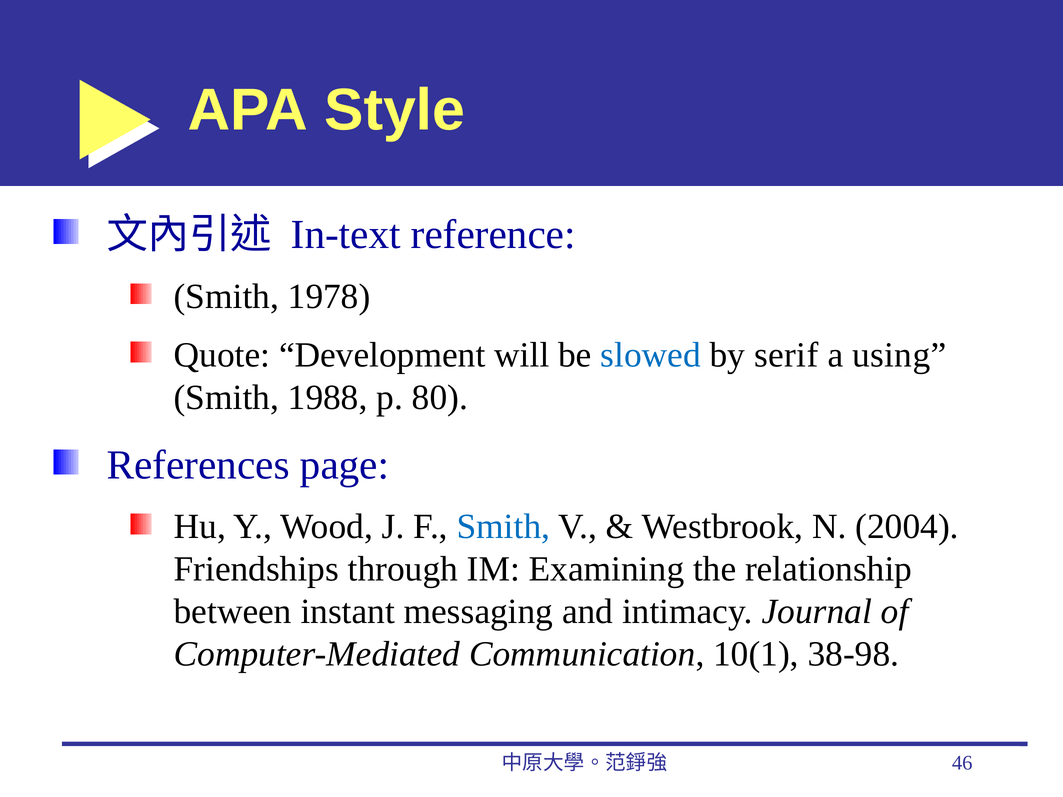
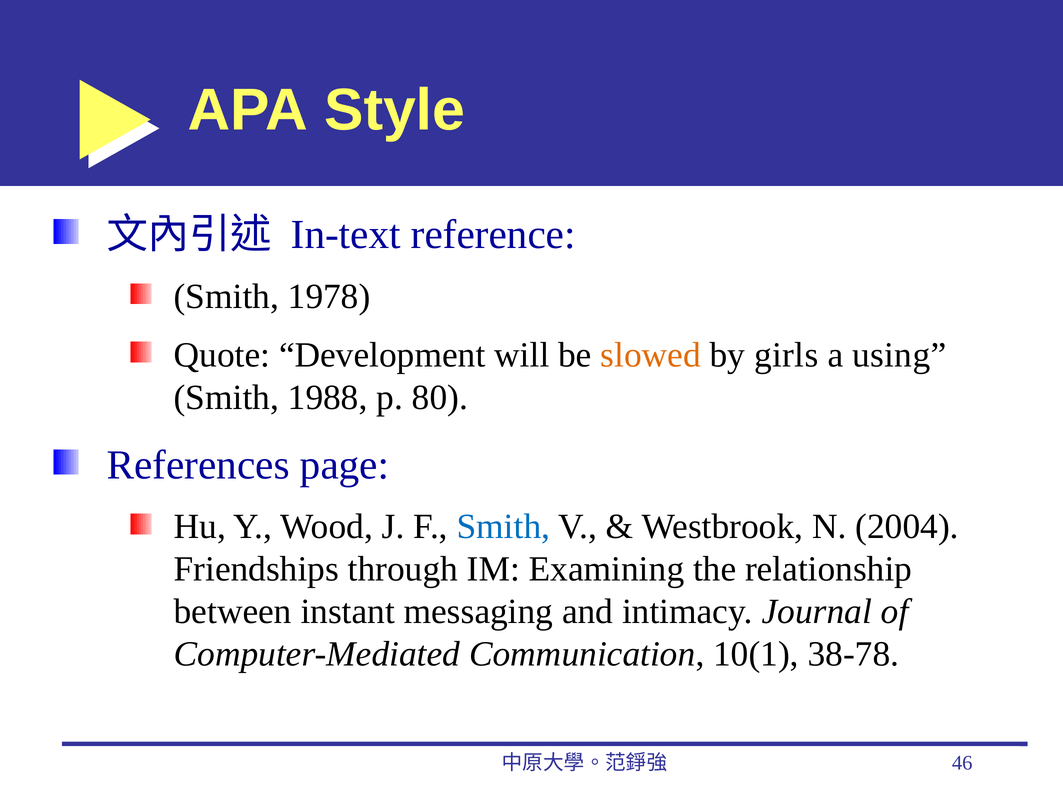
slowed colour: blue -> orange
serif: serif -> girls
38-98: 38-98 -> 38-78
